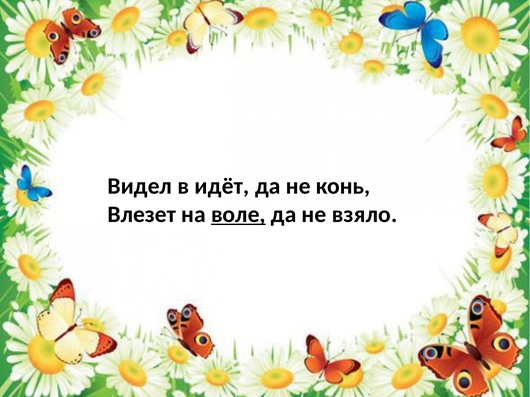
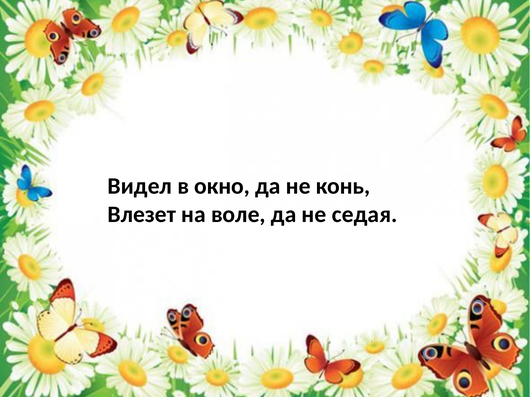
идёт: идёт -> окно
воле underline: present -> none
взяло: взяло -> седая
